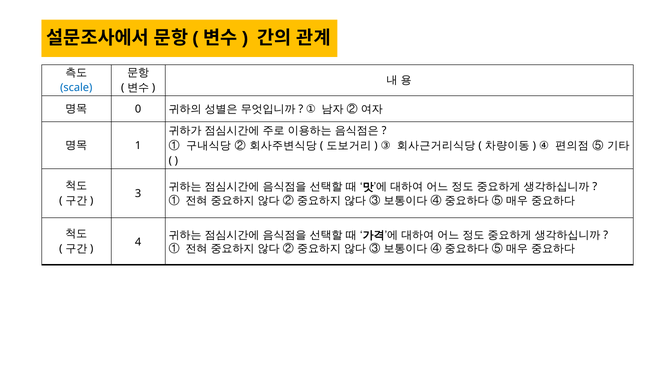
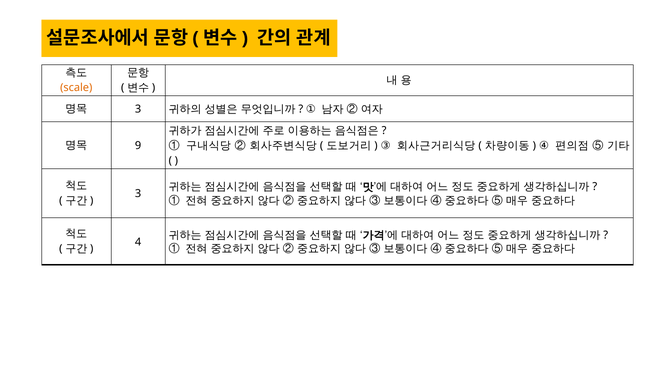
scale colour: blue -> orange
0 at (138, 109): 0 -> 3
1: 1 -> 9
